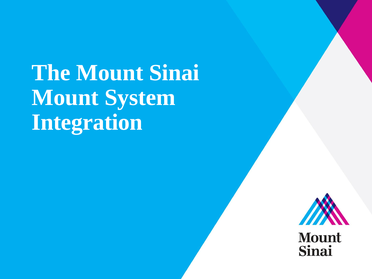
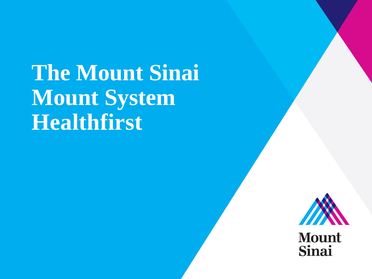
Integration: Integration -> Healthfirst
